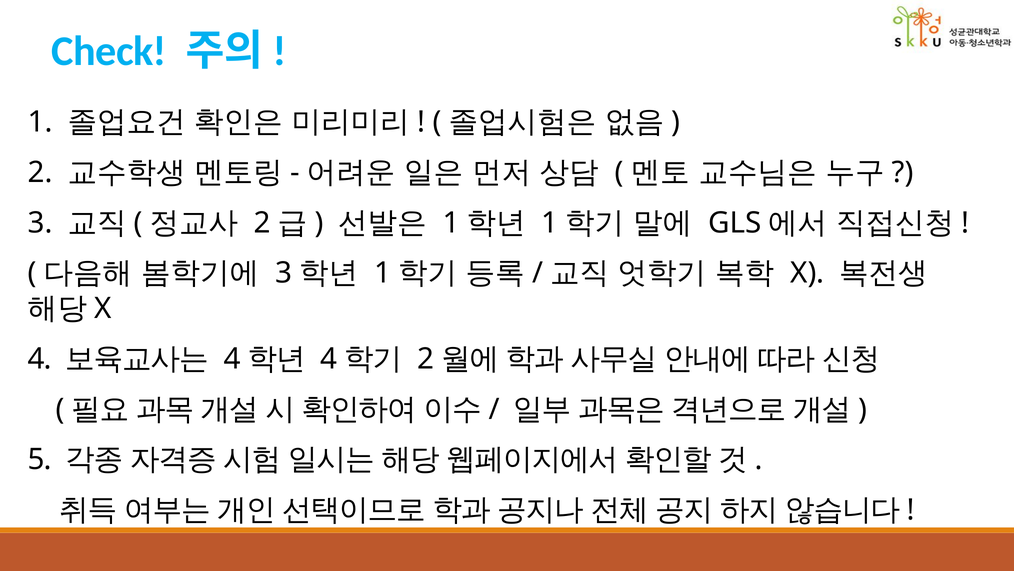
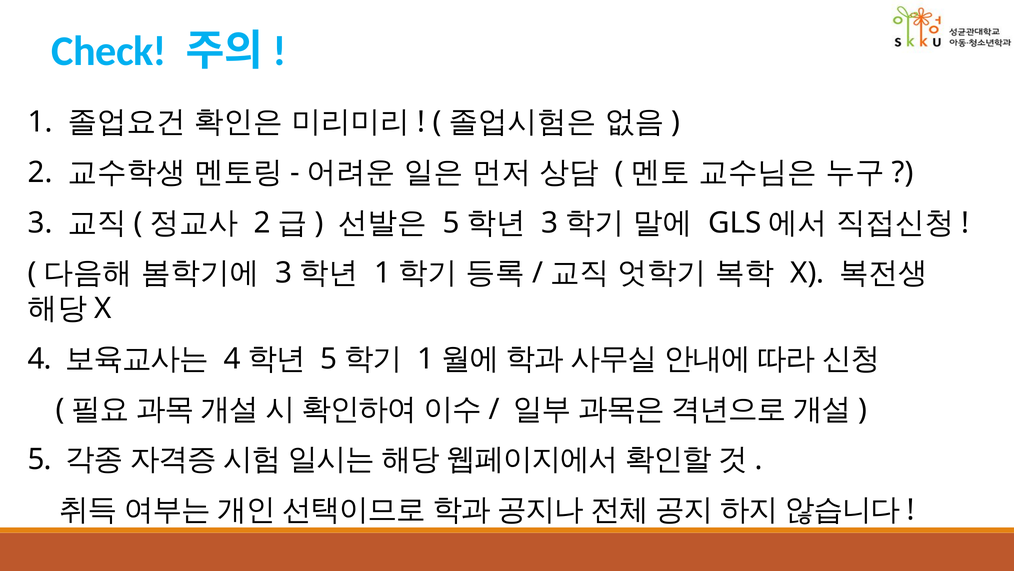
1 at (451, 222): 1 -> 5
1 at (550, 222): 1 -> 3
4 at (329, 359): 4 -> 5
2 at (426, 359): 2 -> 1
